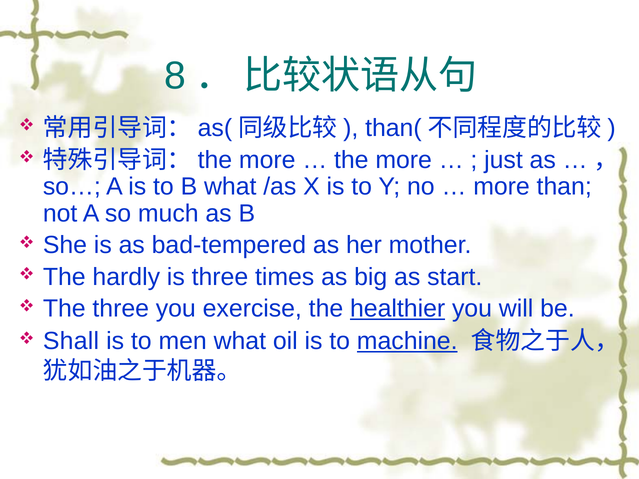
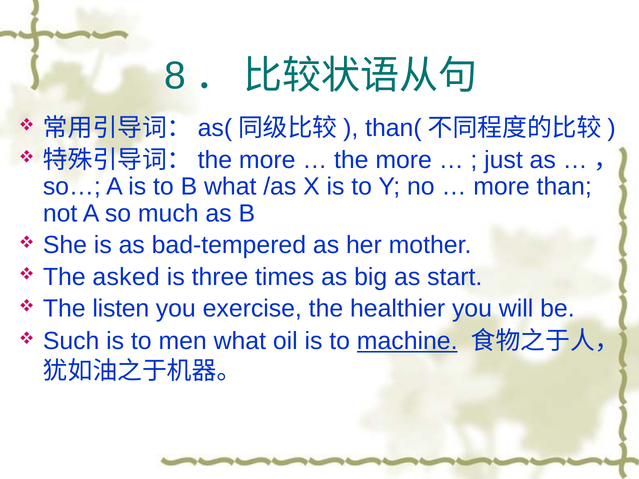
hardly: hardly -> asked
The three: three -> listen
healthier underline: present -> none
Shall: Shall -> Such
